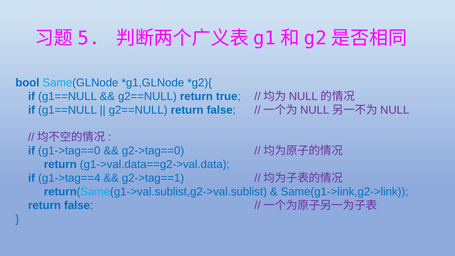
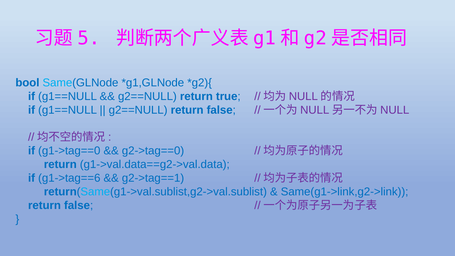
g1->tag==4: g1->tag==4 -> g1->tag==6
